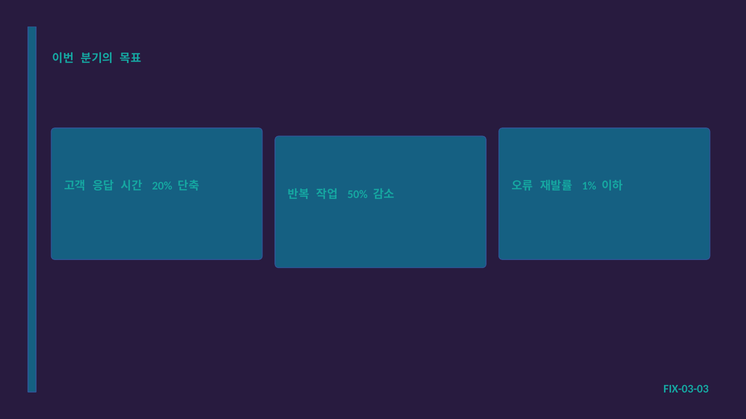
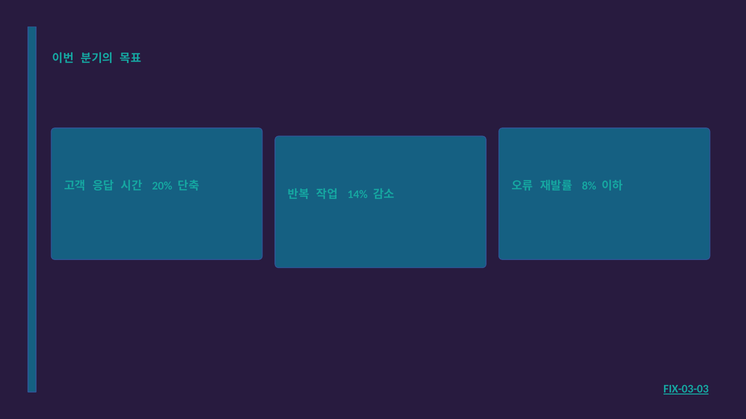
1%: 1% -> 8%
50%: 50% -> 14%
FIX-03-03 underline: none -> present
